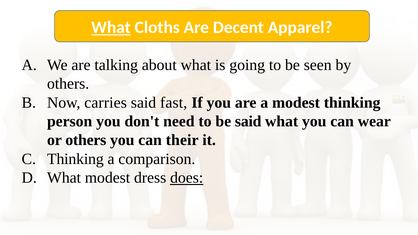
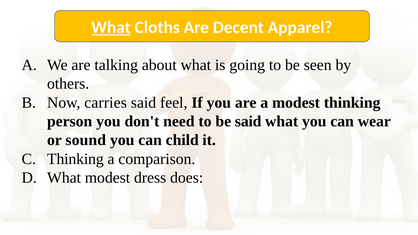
fast: fast -> feel
or others: others -> sound
their: their -> child
does underline: present -> none
